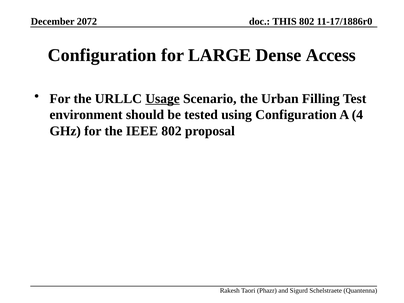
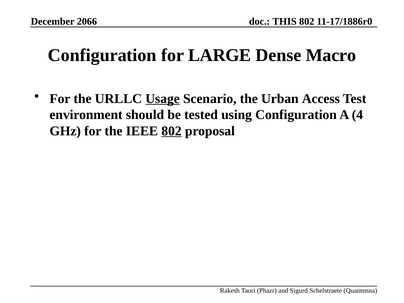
2072: 2072 -> 2066
Access: Access -> Macro
Filling: Filling -> Access
802 at (172, 131) underline: none -> present
